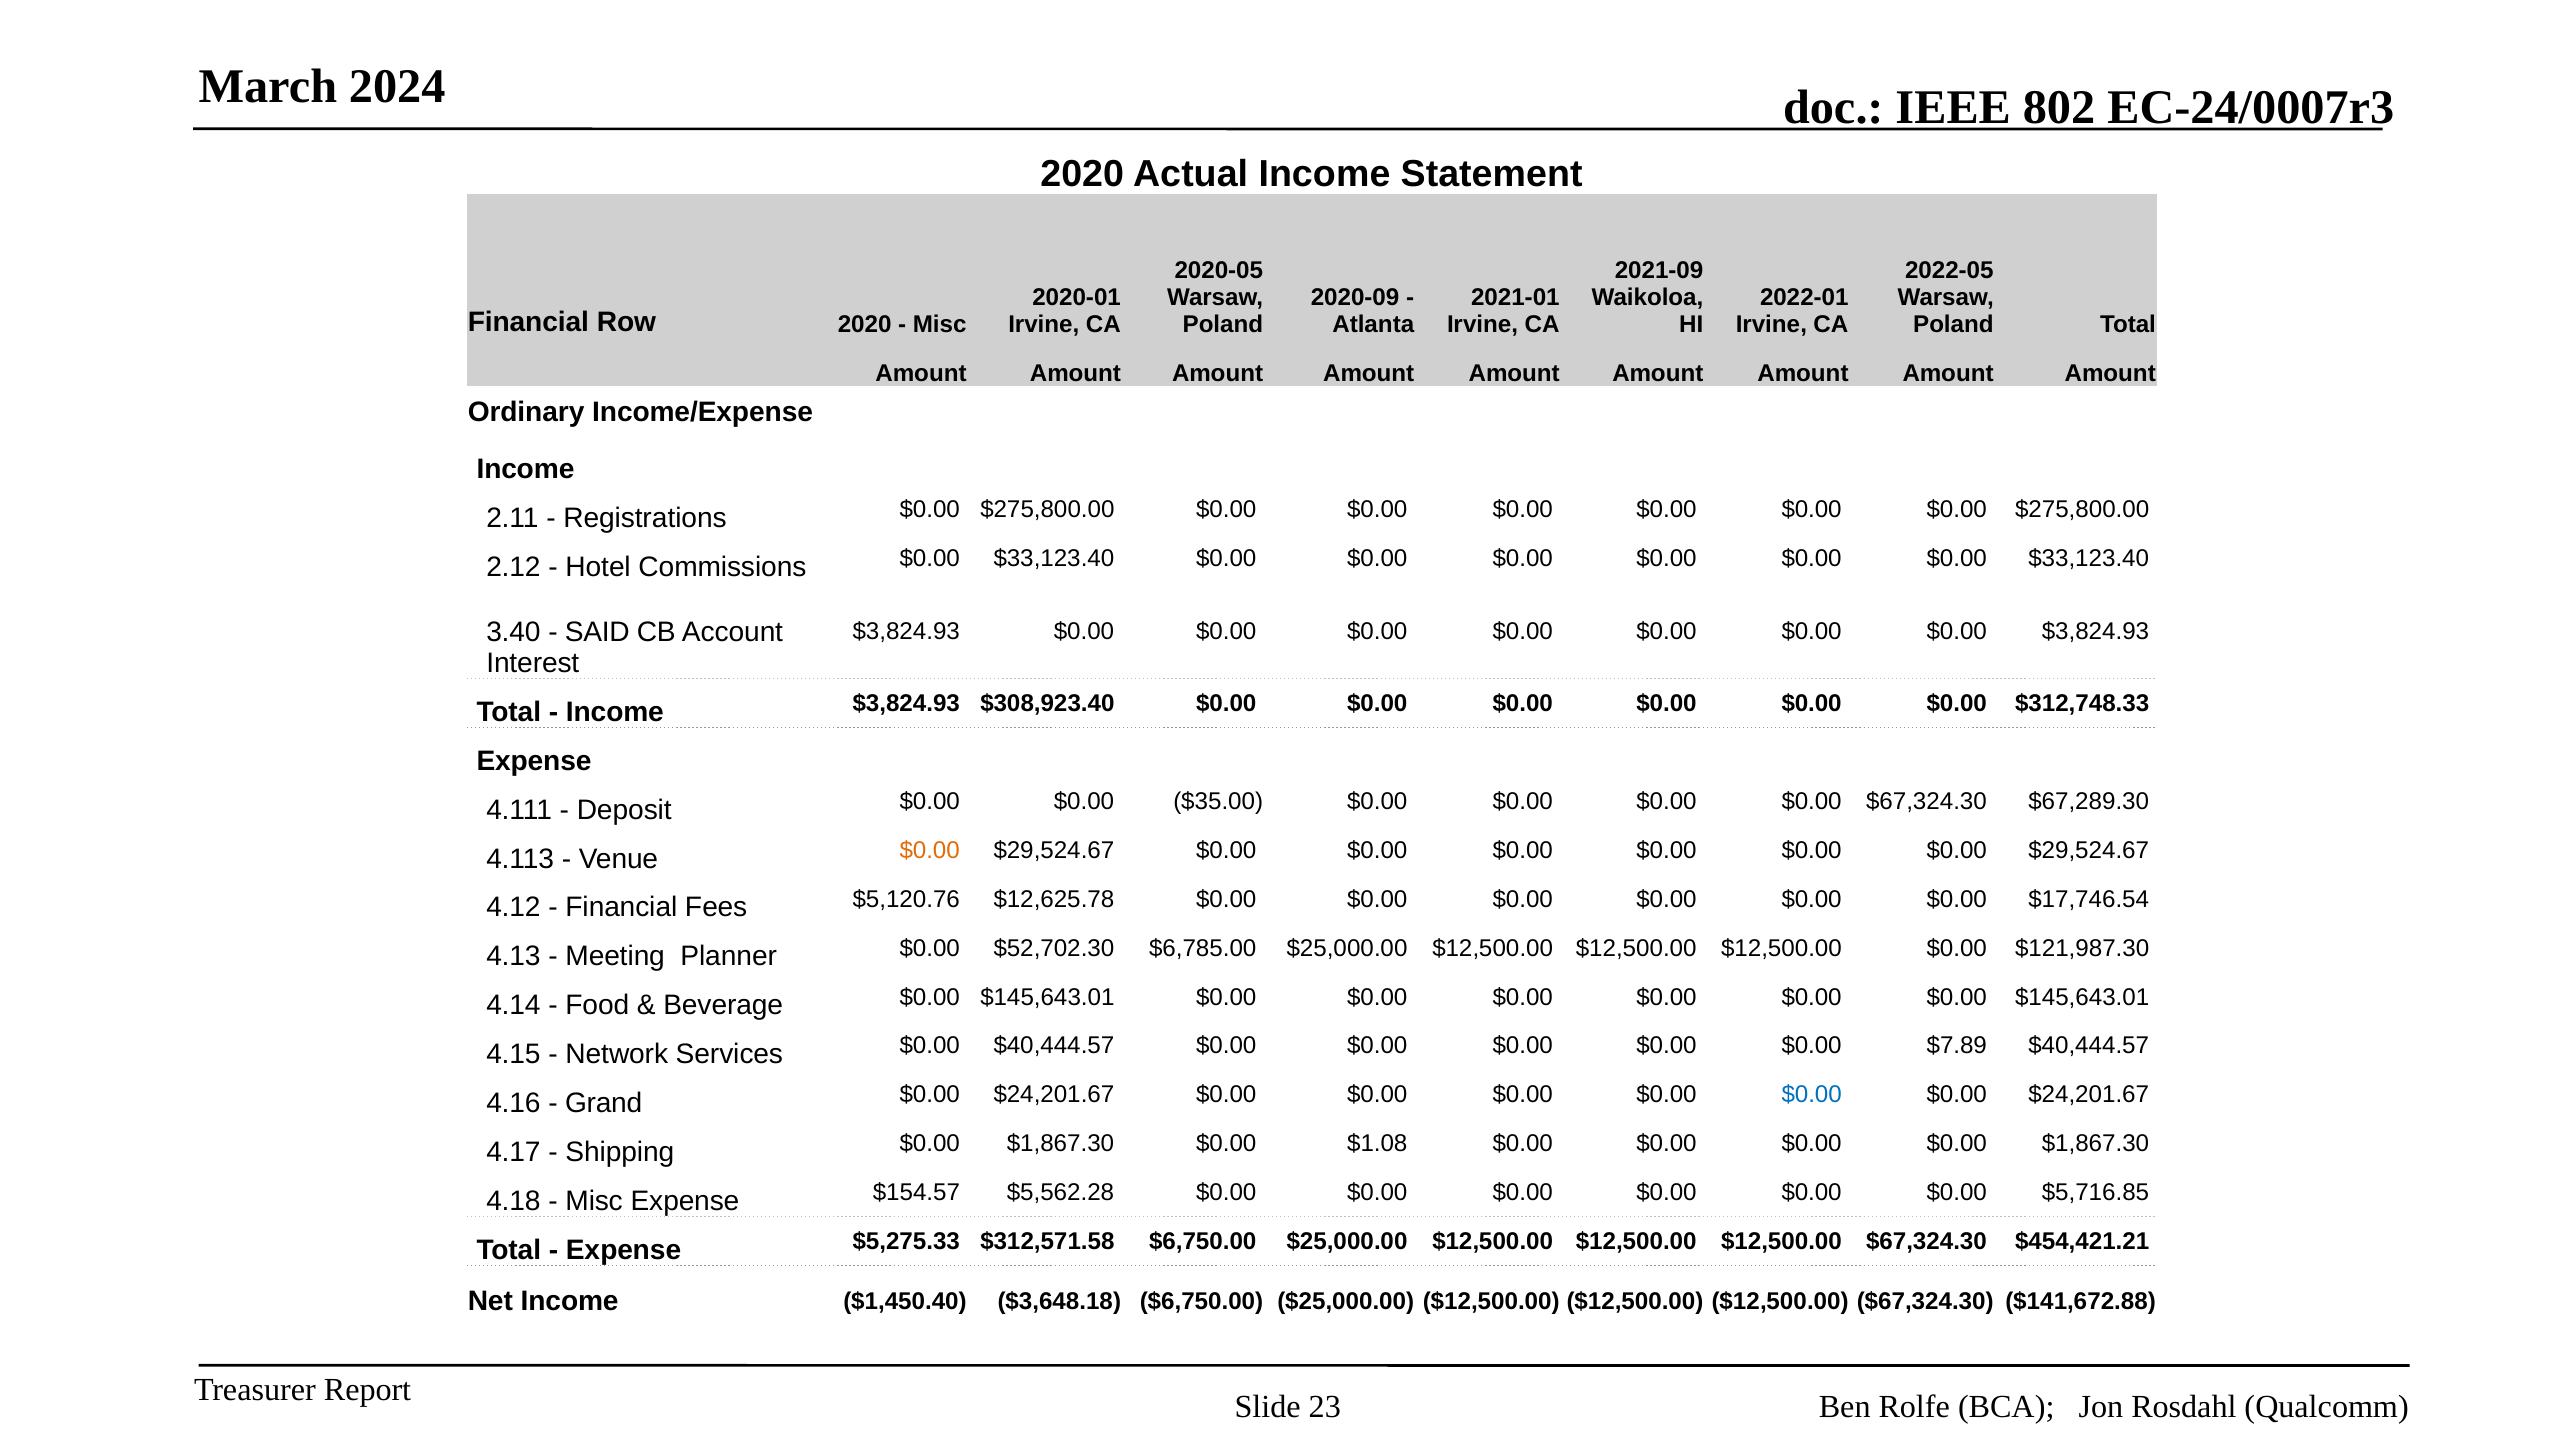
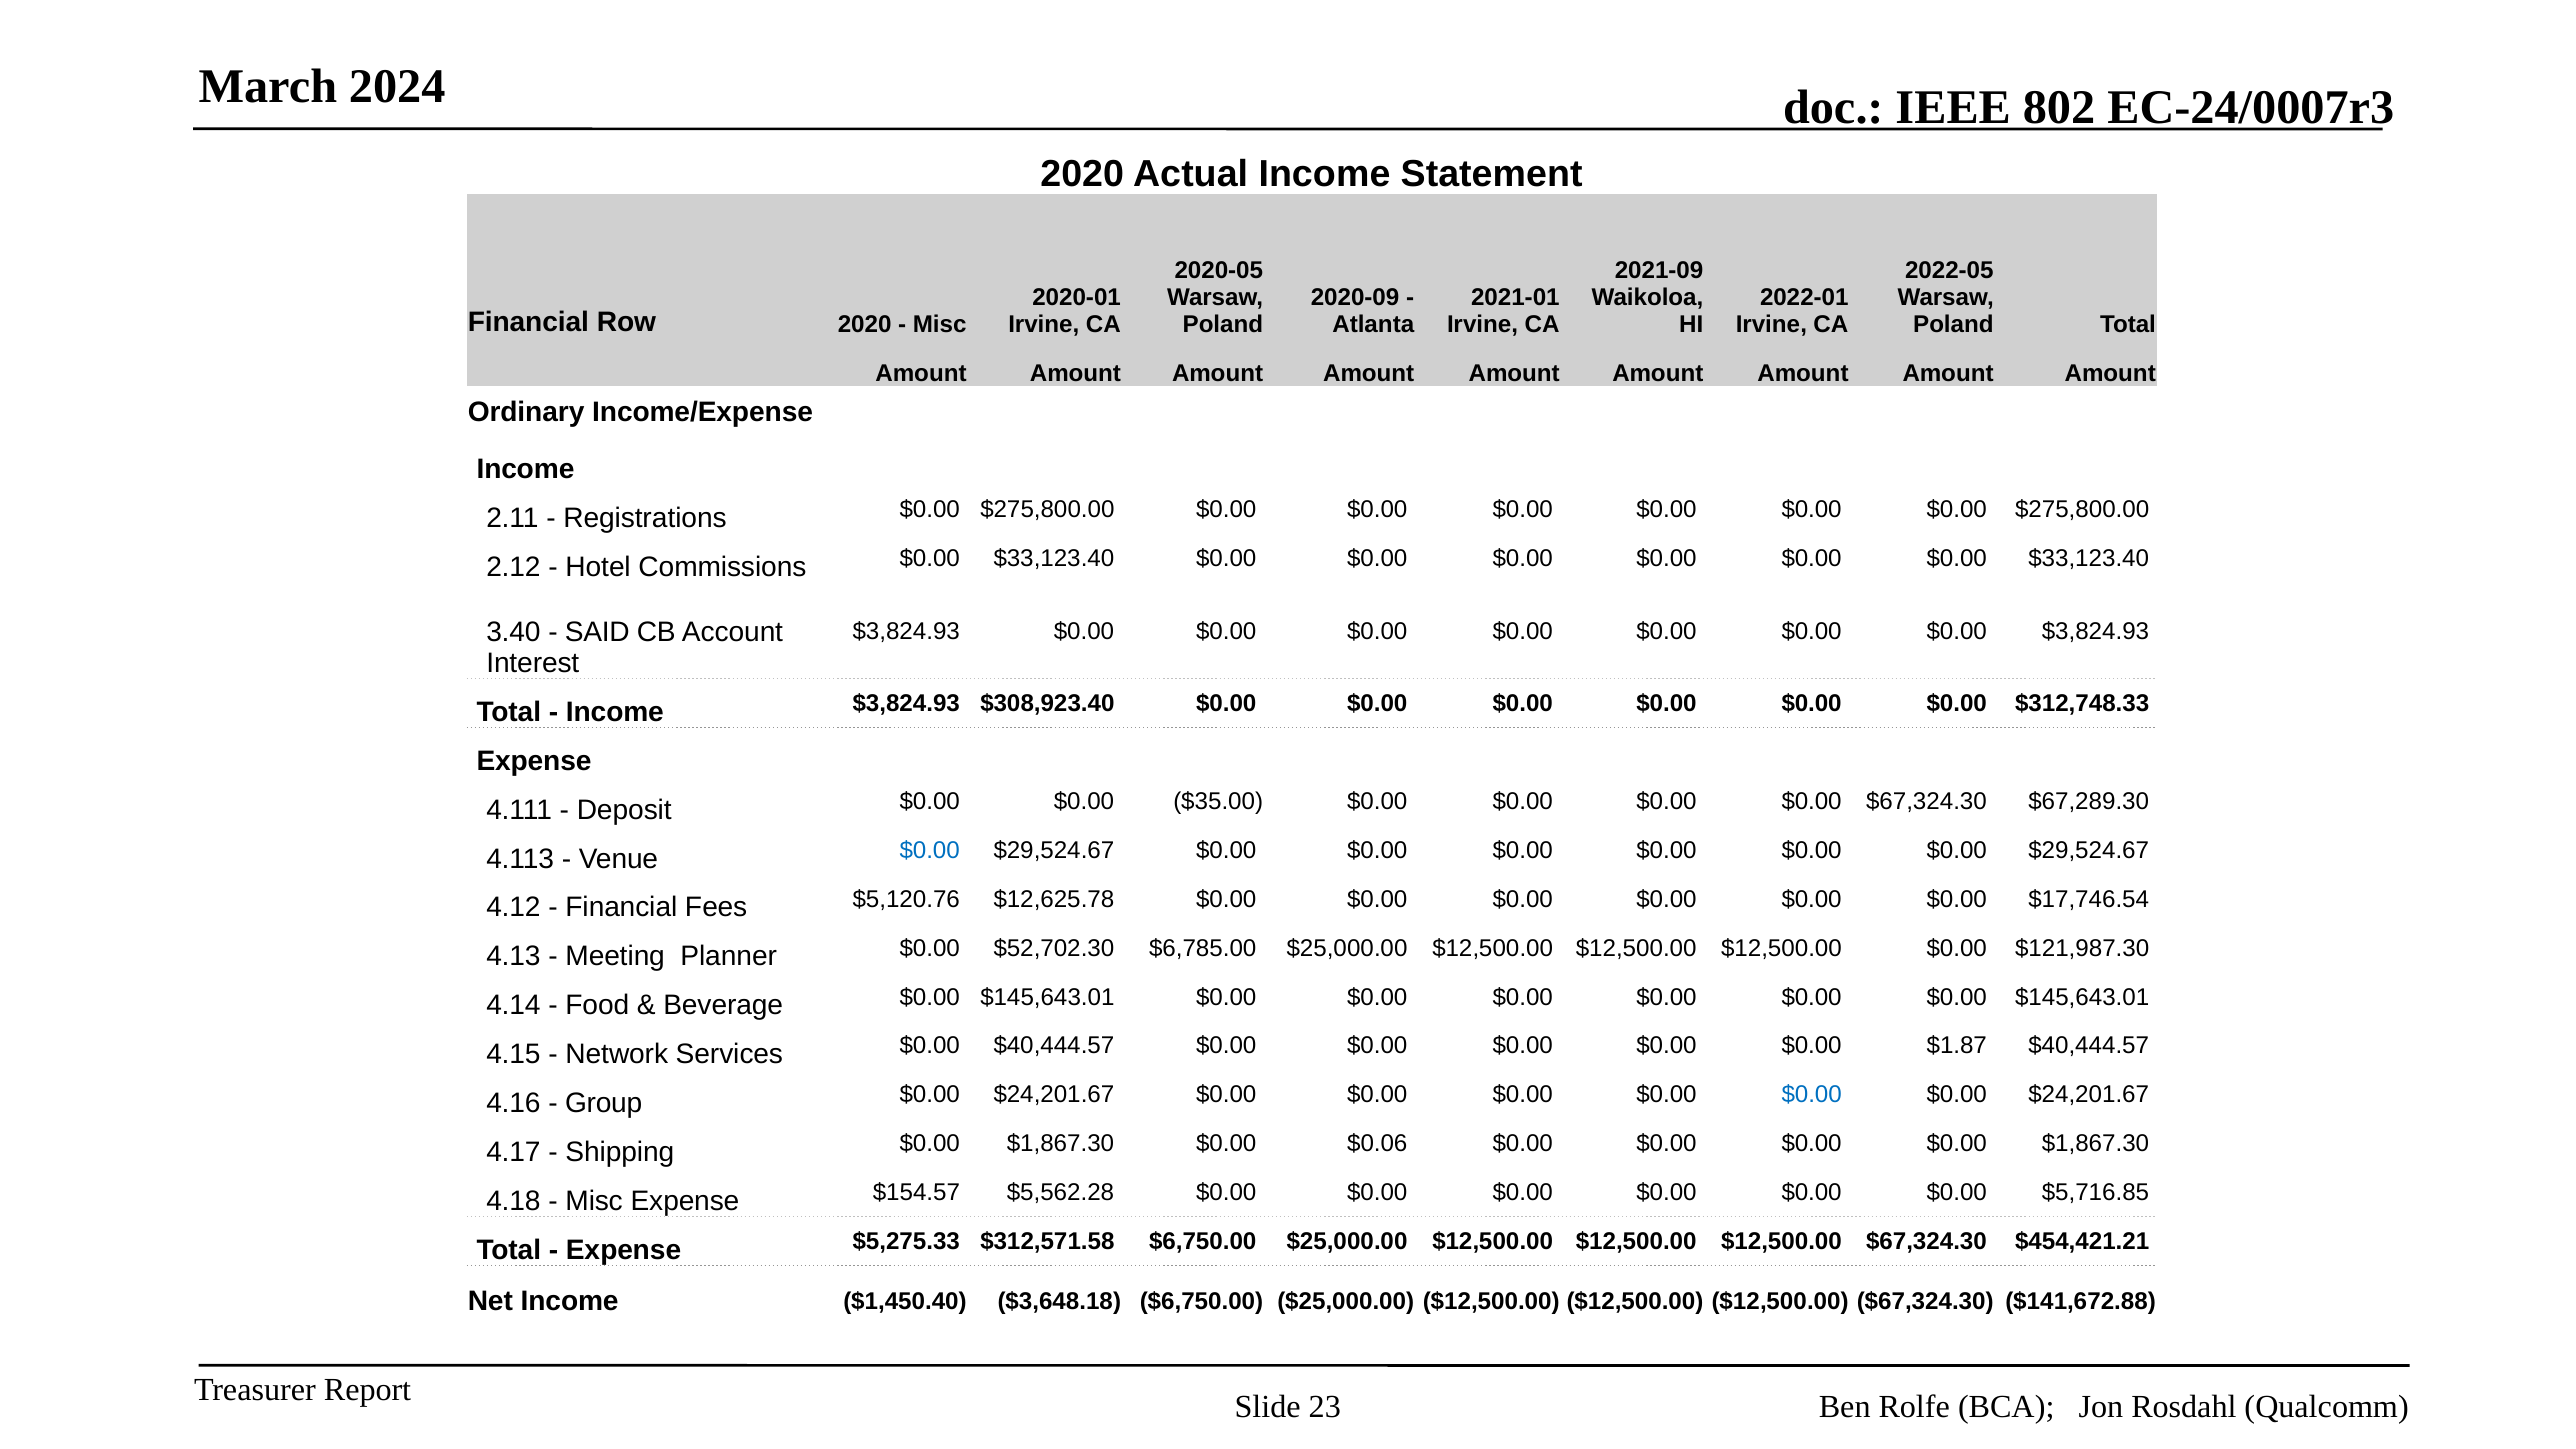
$0.00 at (930, 850) colour: orange -> blue
$7.89: $7.89 -> $1.87
Grand: Grand -> Group
$1.08: $1.08 -> $0.06
